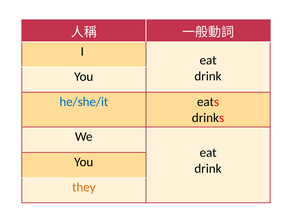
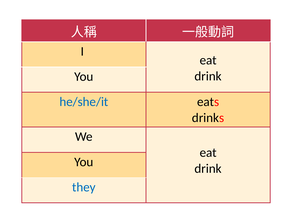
they colour: orange -> blue
